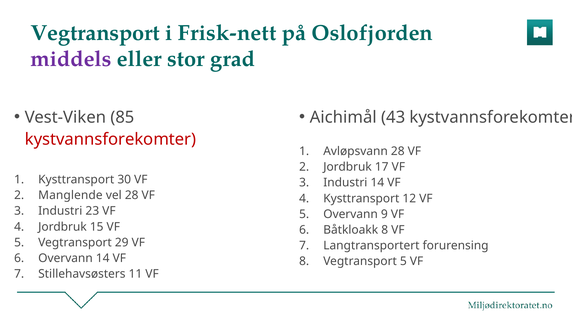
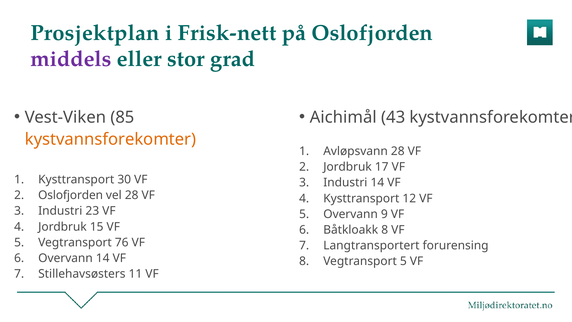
Vegtransport at (95, 33): Vegtransport -> Prosjektplan
kystvannsforekomter at (110, 139) colour: red -> orange
Manglende at (70, 195): Manglende -> Oslofjorden
29: 29 -> 76
